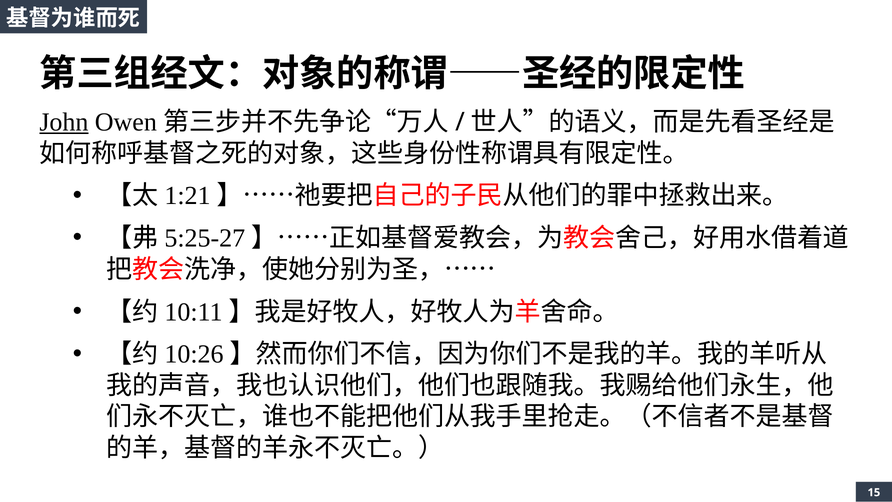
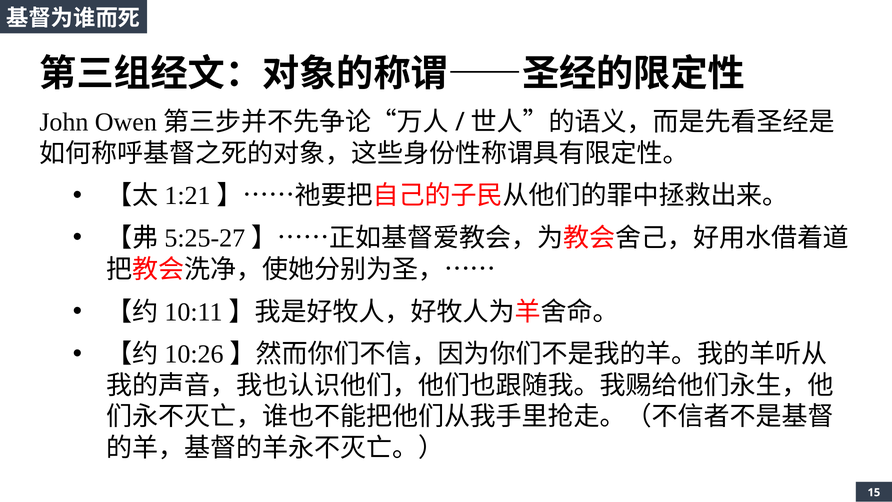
John underline: present -> none
